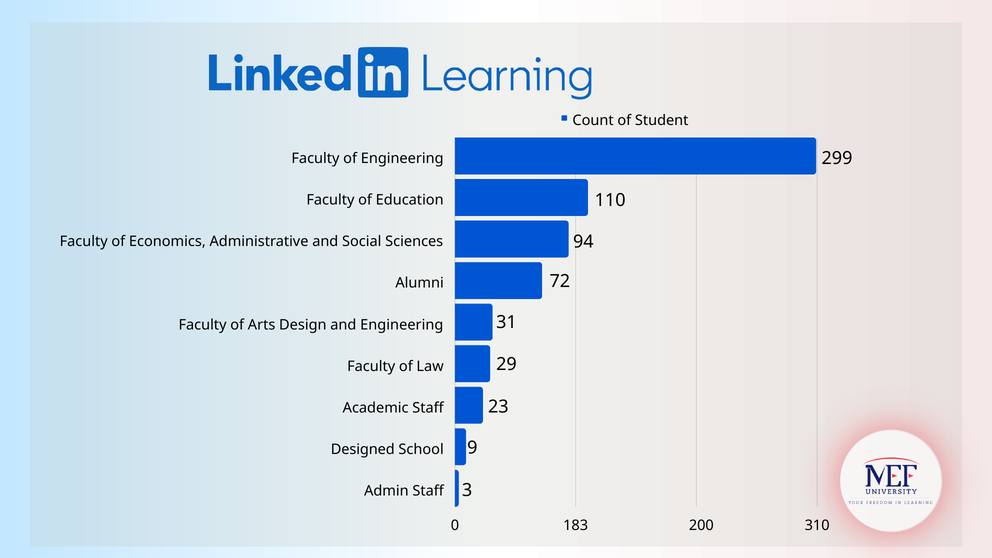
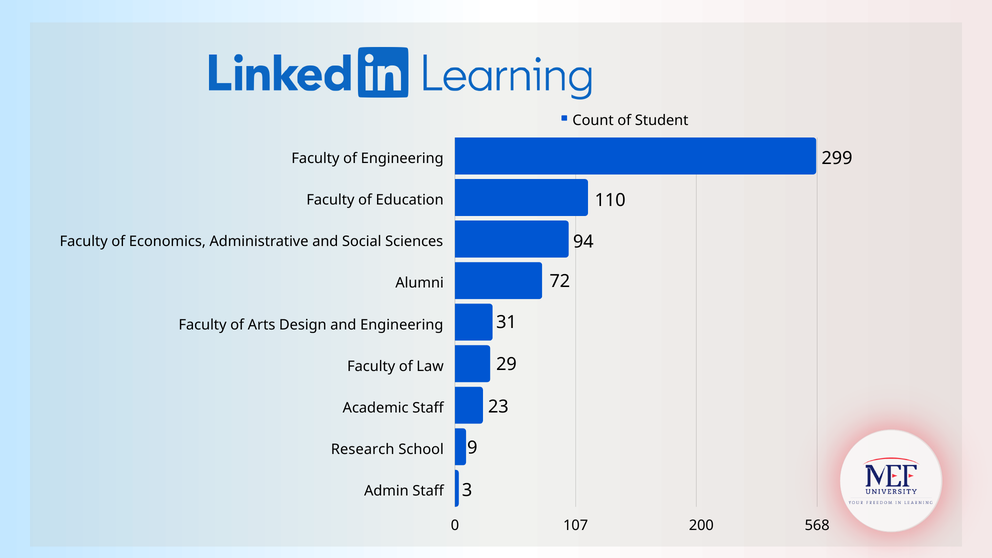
Designed: Designed -> Research
183: 183 -> 107
310: 310 -> 568
